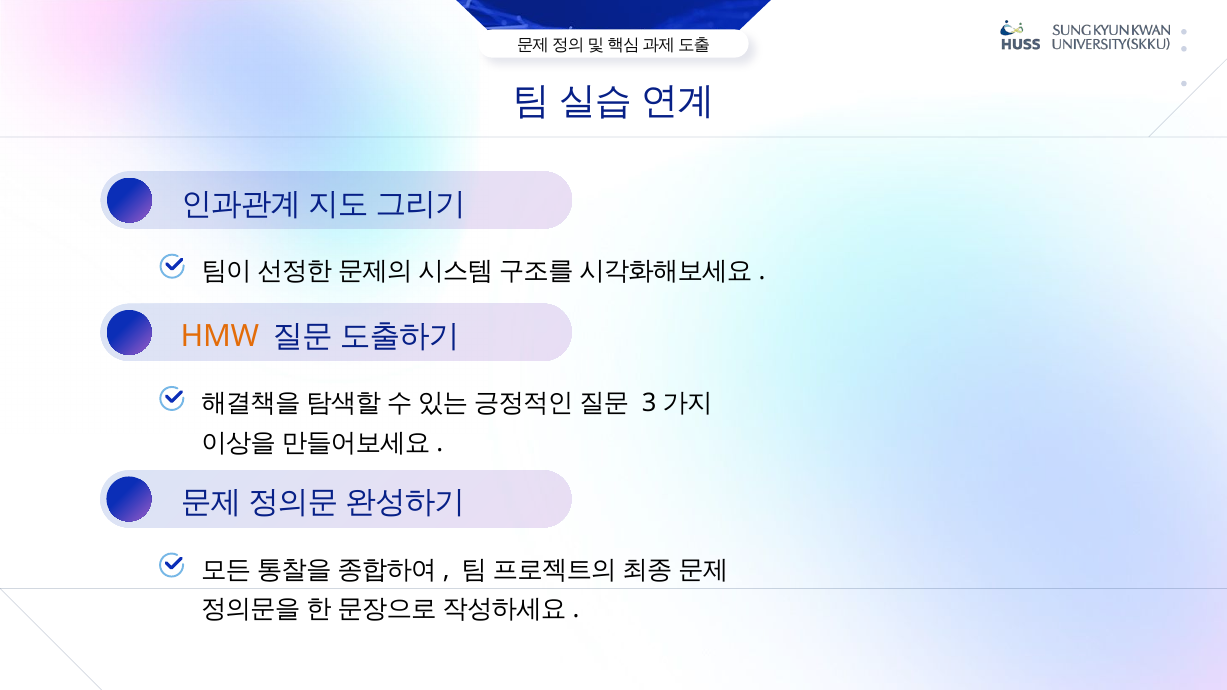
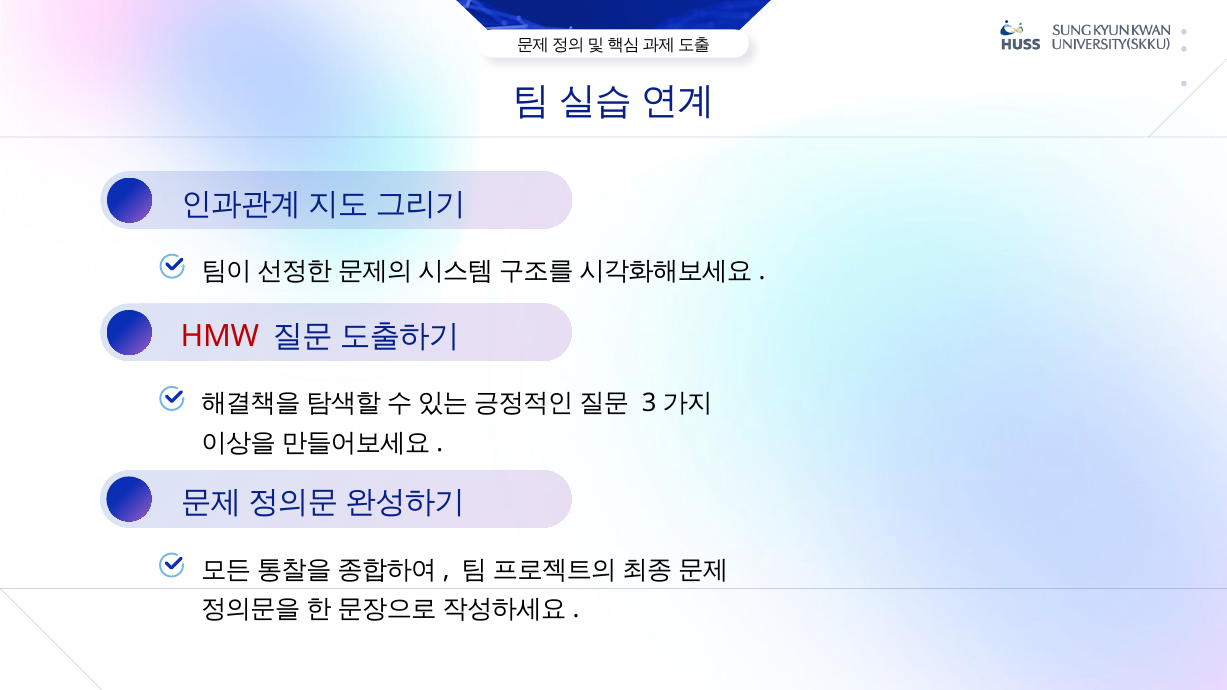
HMW colour: orange -> red
